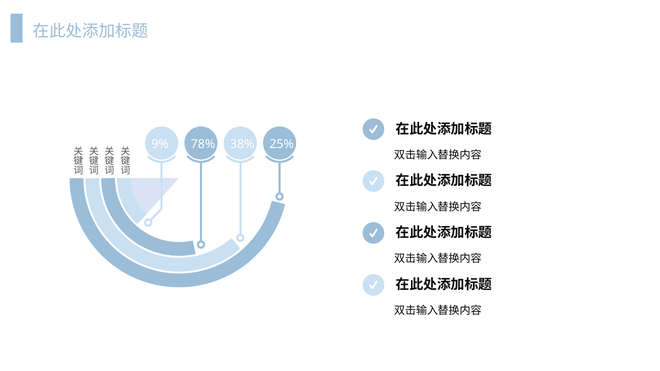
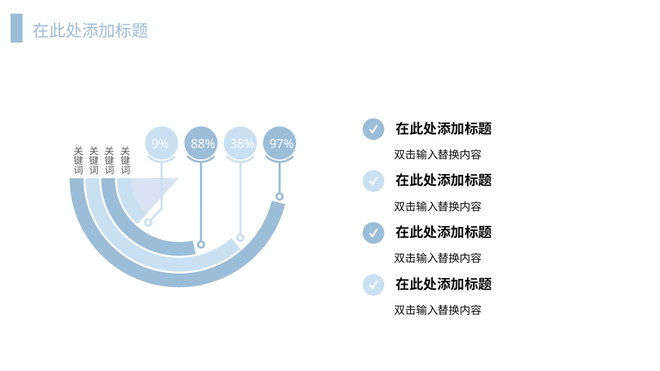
78%: 78% -> 88%
25%: 25% -> 97%
